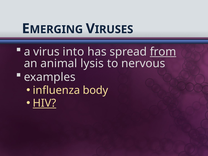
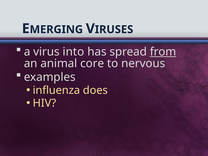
lysis: lysis -> core
body: body -> does
HIV underline: present -> none
